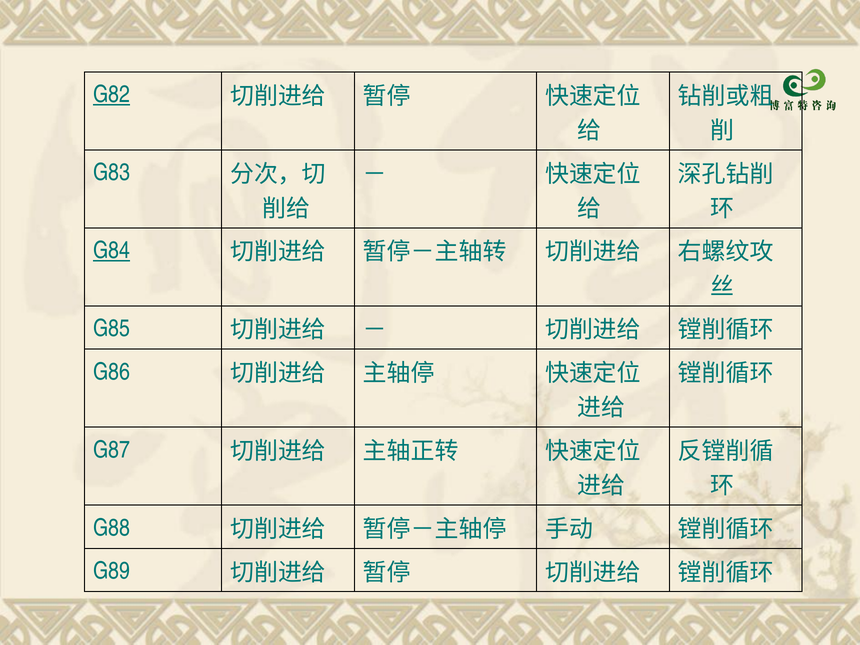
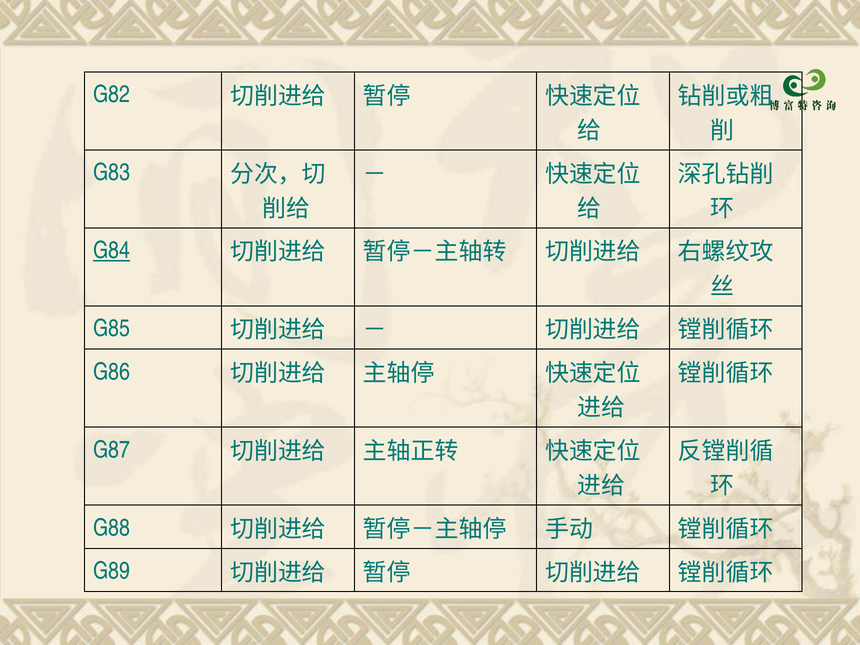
G82 underline: present -> none
